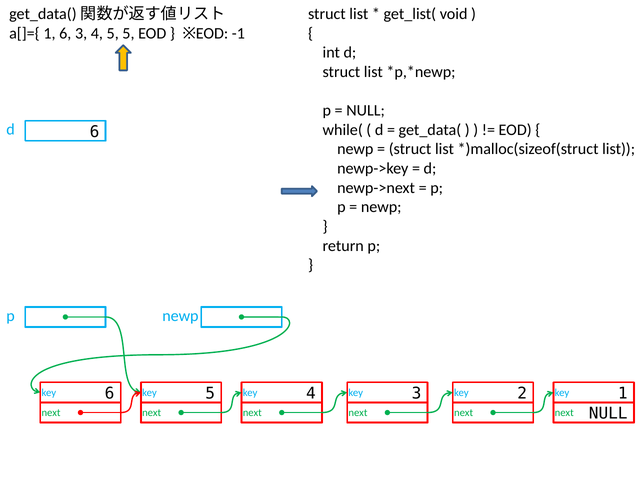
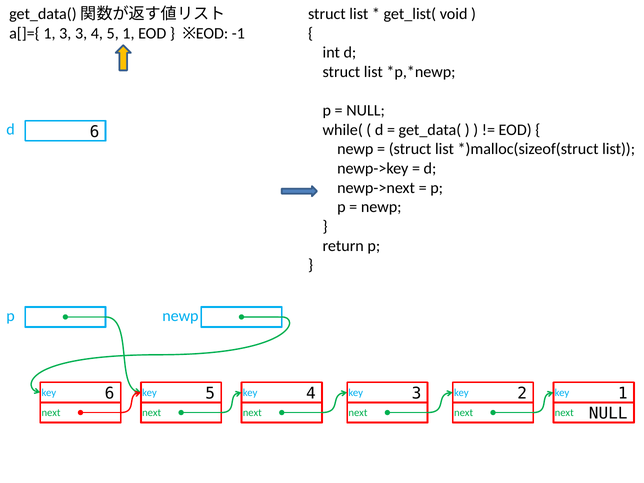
1 6: 6 -> 3
5 5: 5 -> 1
